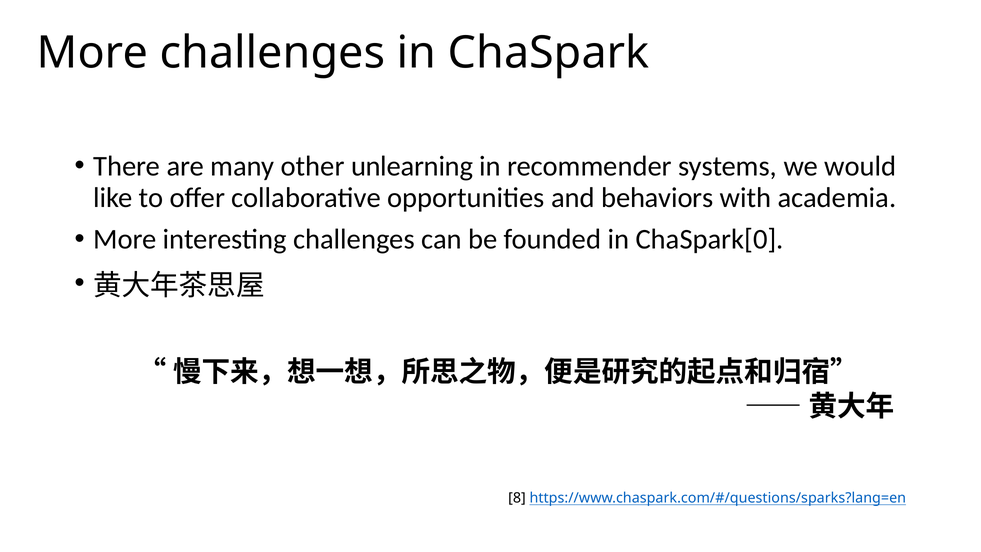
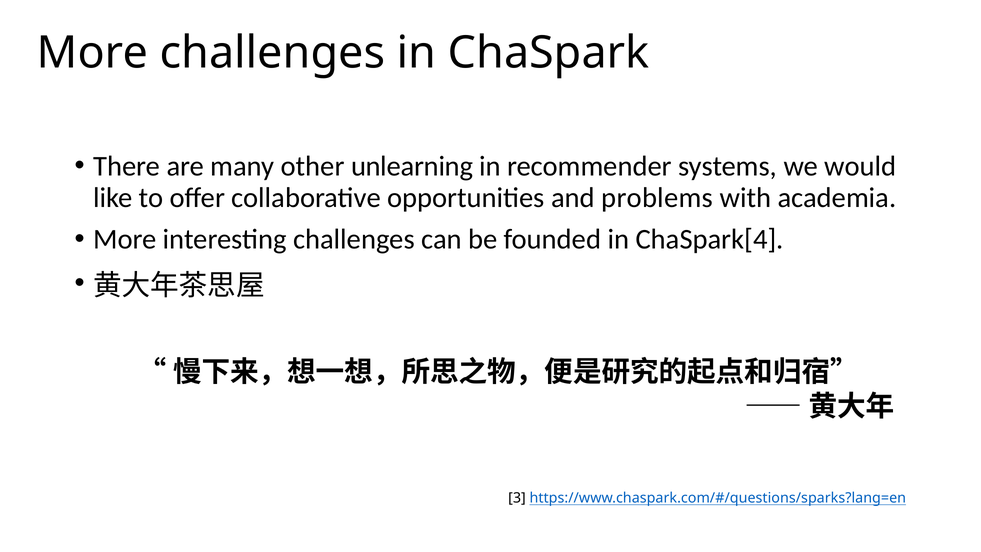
behaviors: behaviors -> problems
ChaSpark[0: ChaSpark[0 -> ChaSpark[4
8: 8 -> 3
